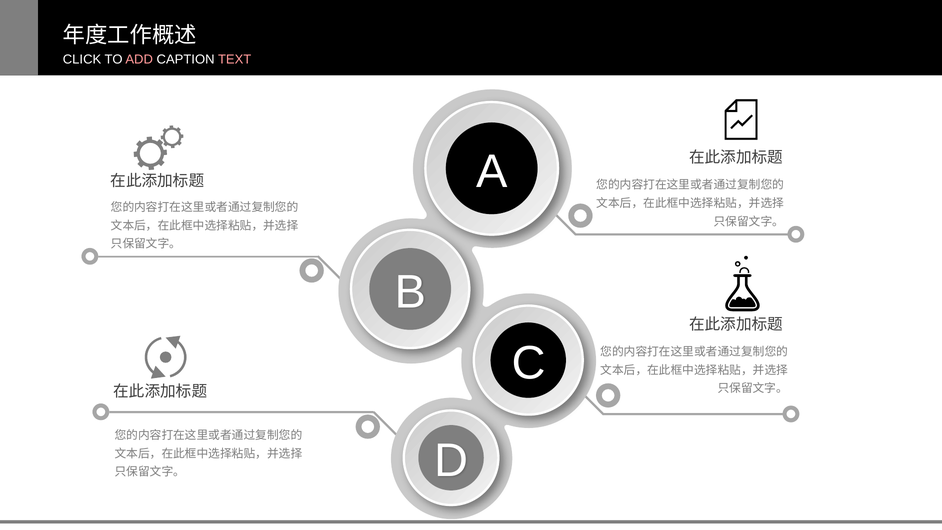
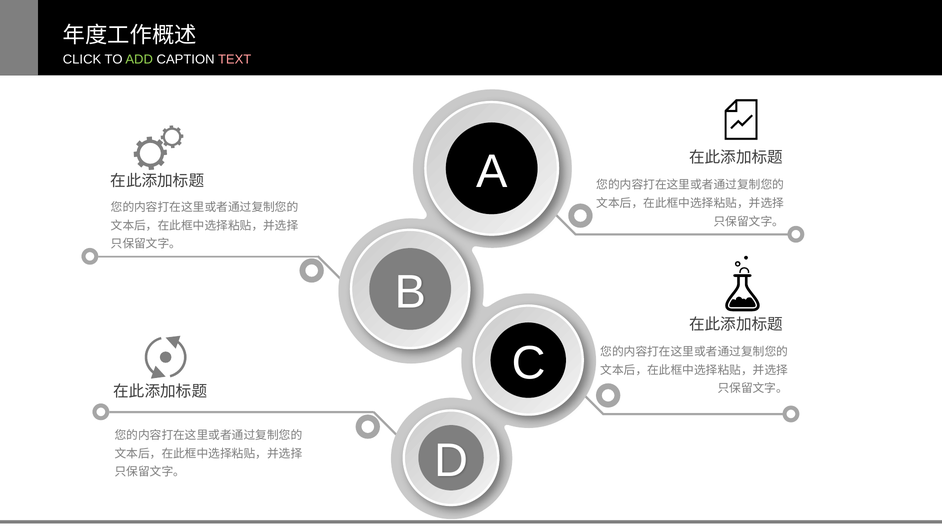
ADD colour: pink -> light green
